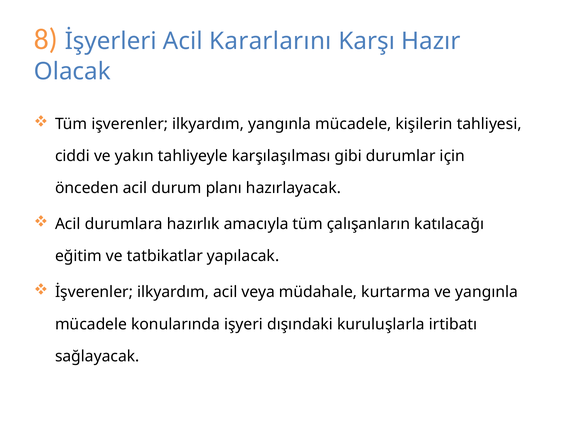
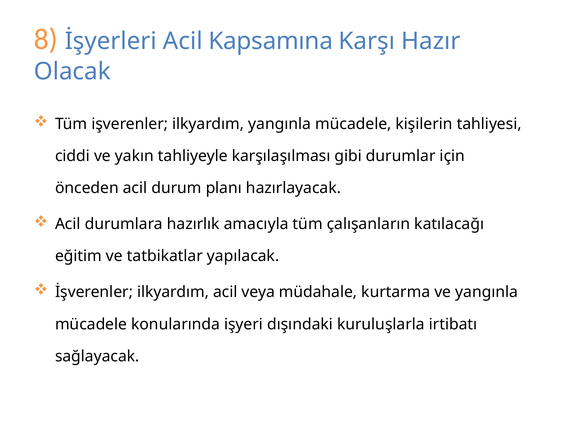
Kararlarını: Kararlarını -> Kapsamına
